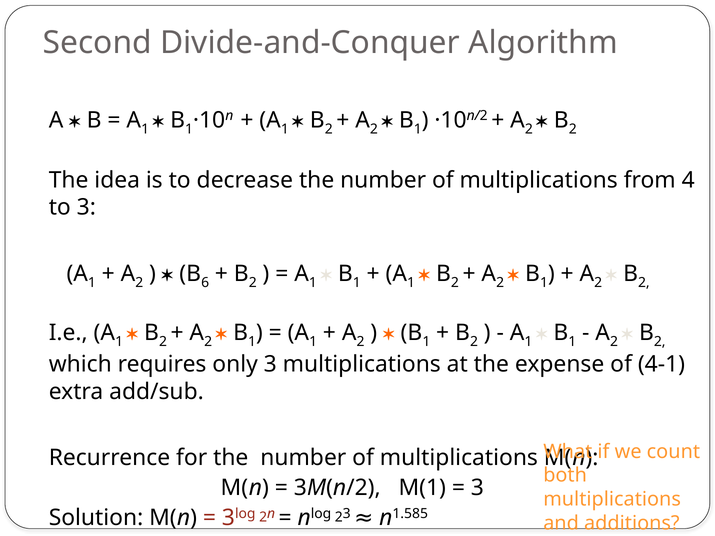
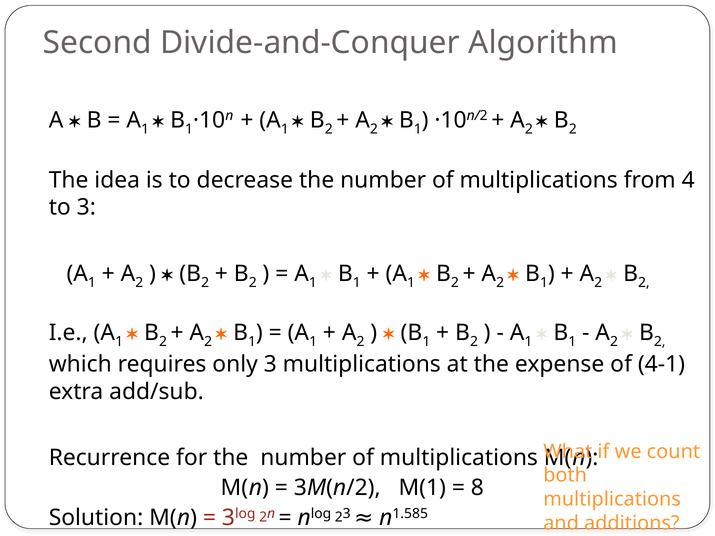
6 at (205, 283): 6 -> 2
3 at (477, 488): 3 -> 8
